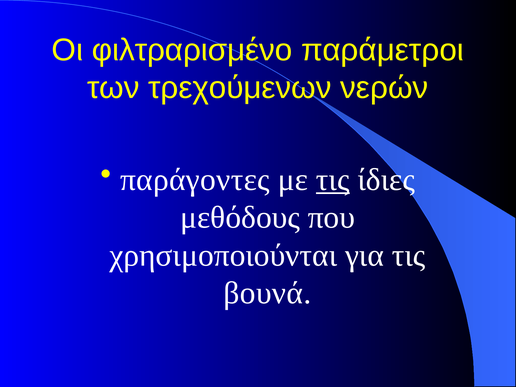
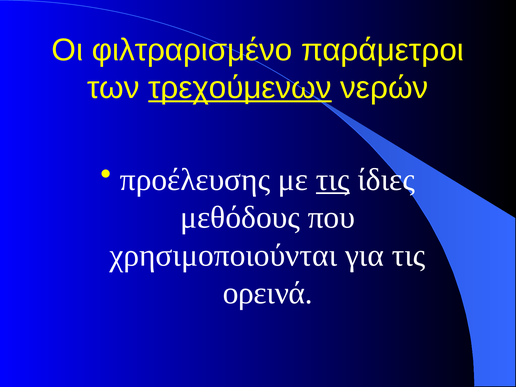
τρεχούμενων underline: none -> present
παράγοντες: παράγοντες -> προέλευσης
βουνά: βουνά -> ορεινά
